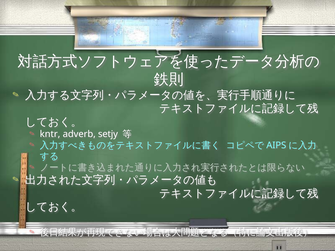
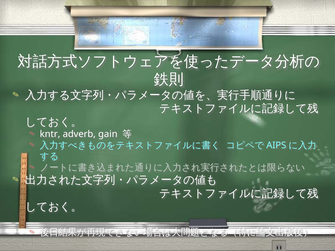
setjy: setjy -> gain
